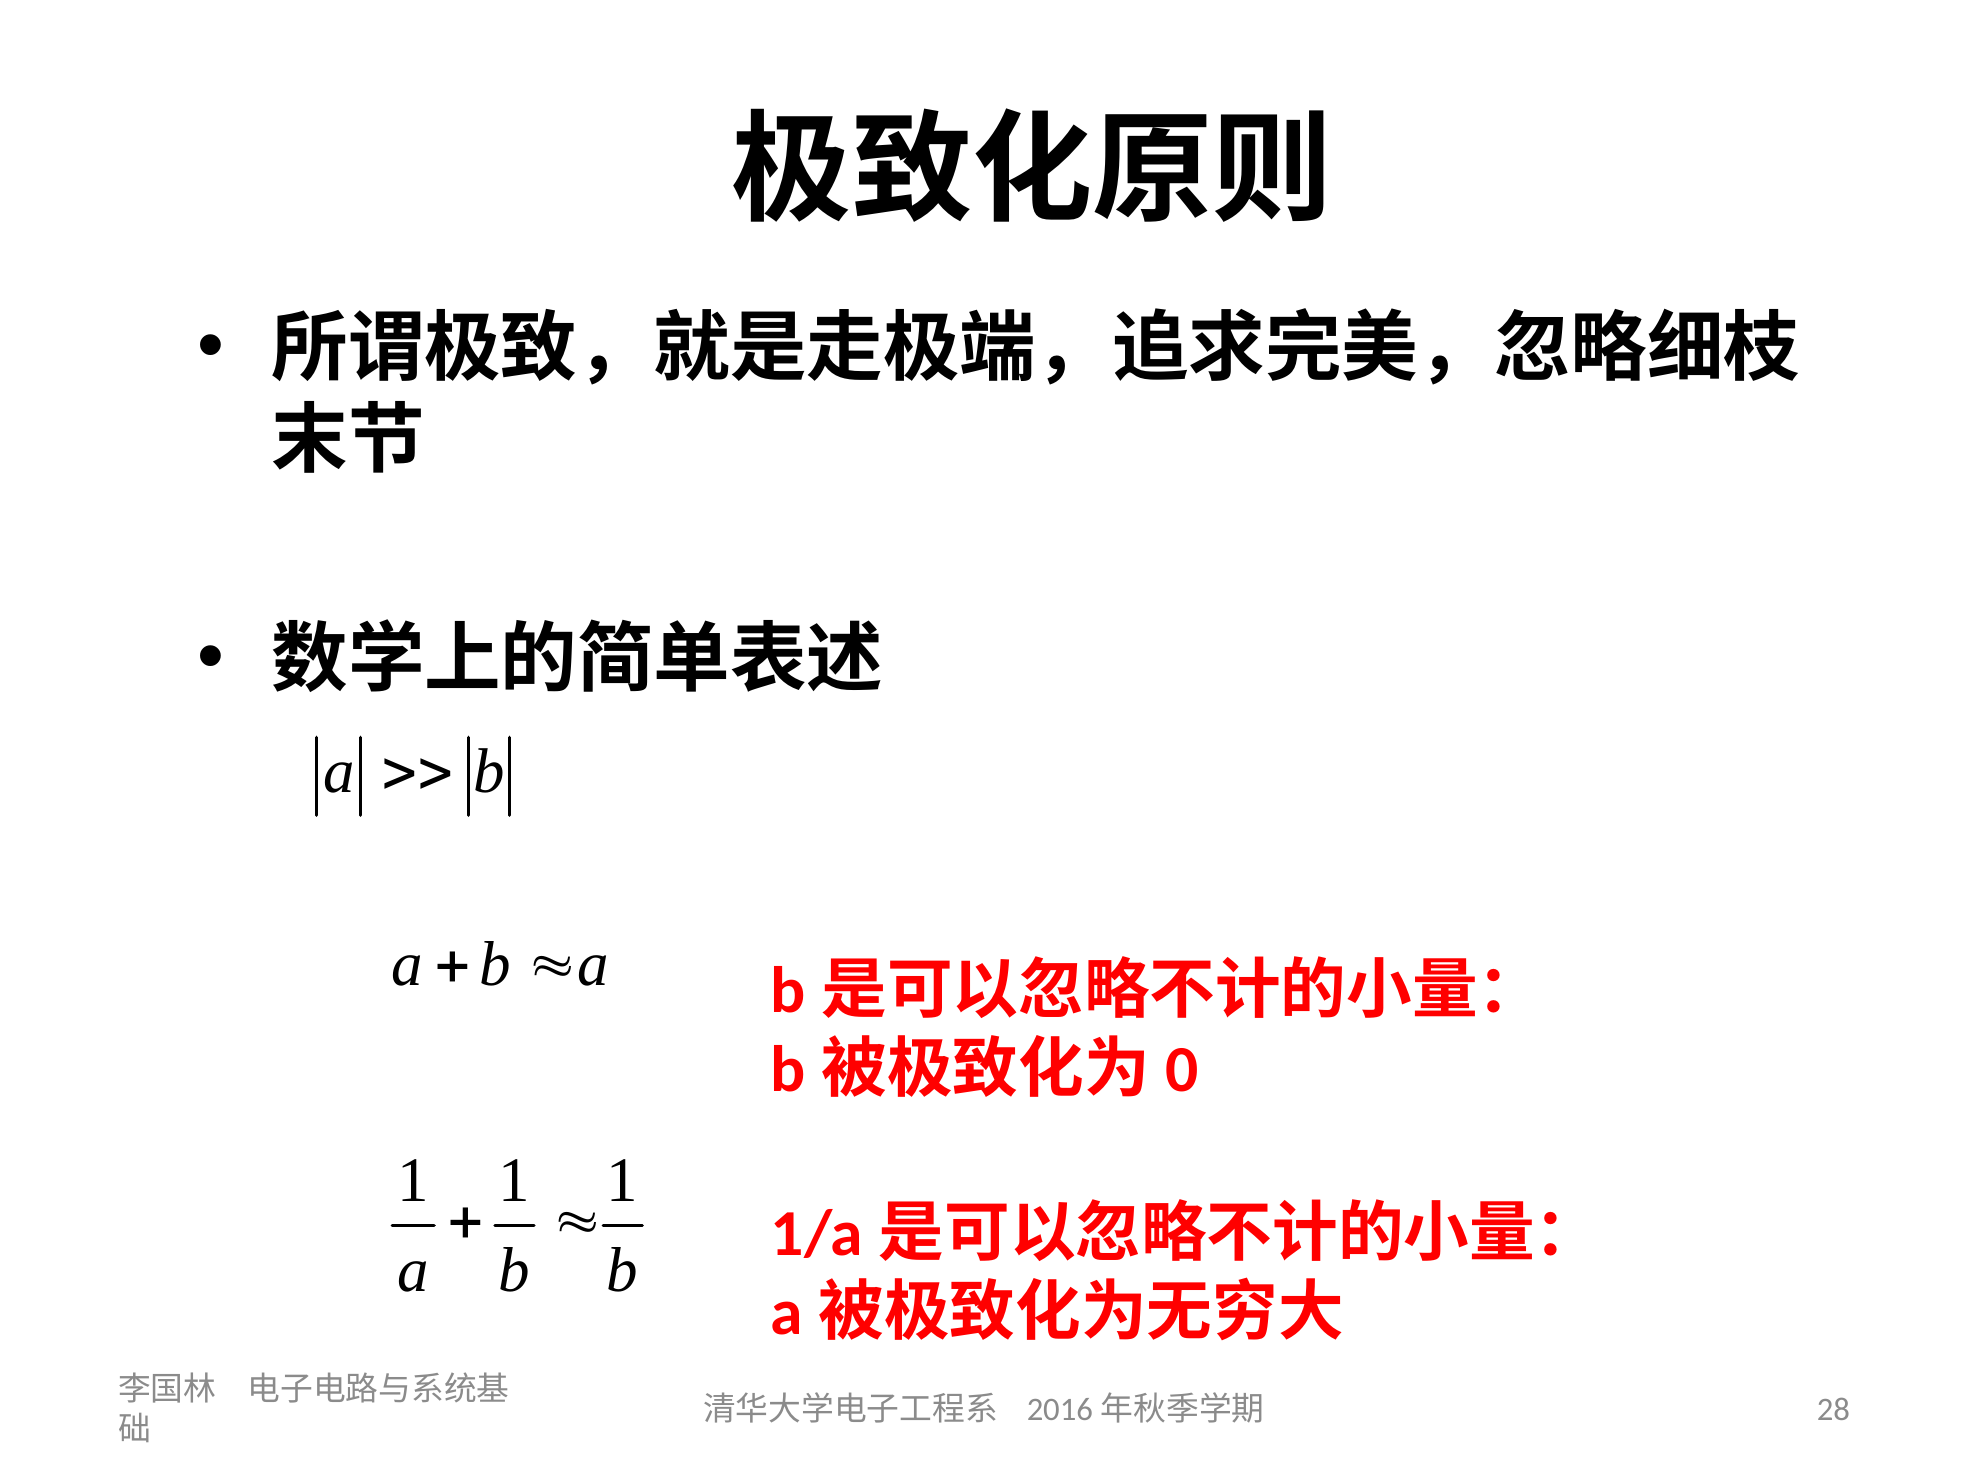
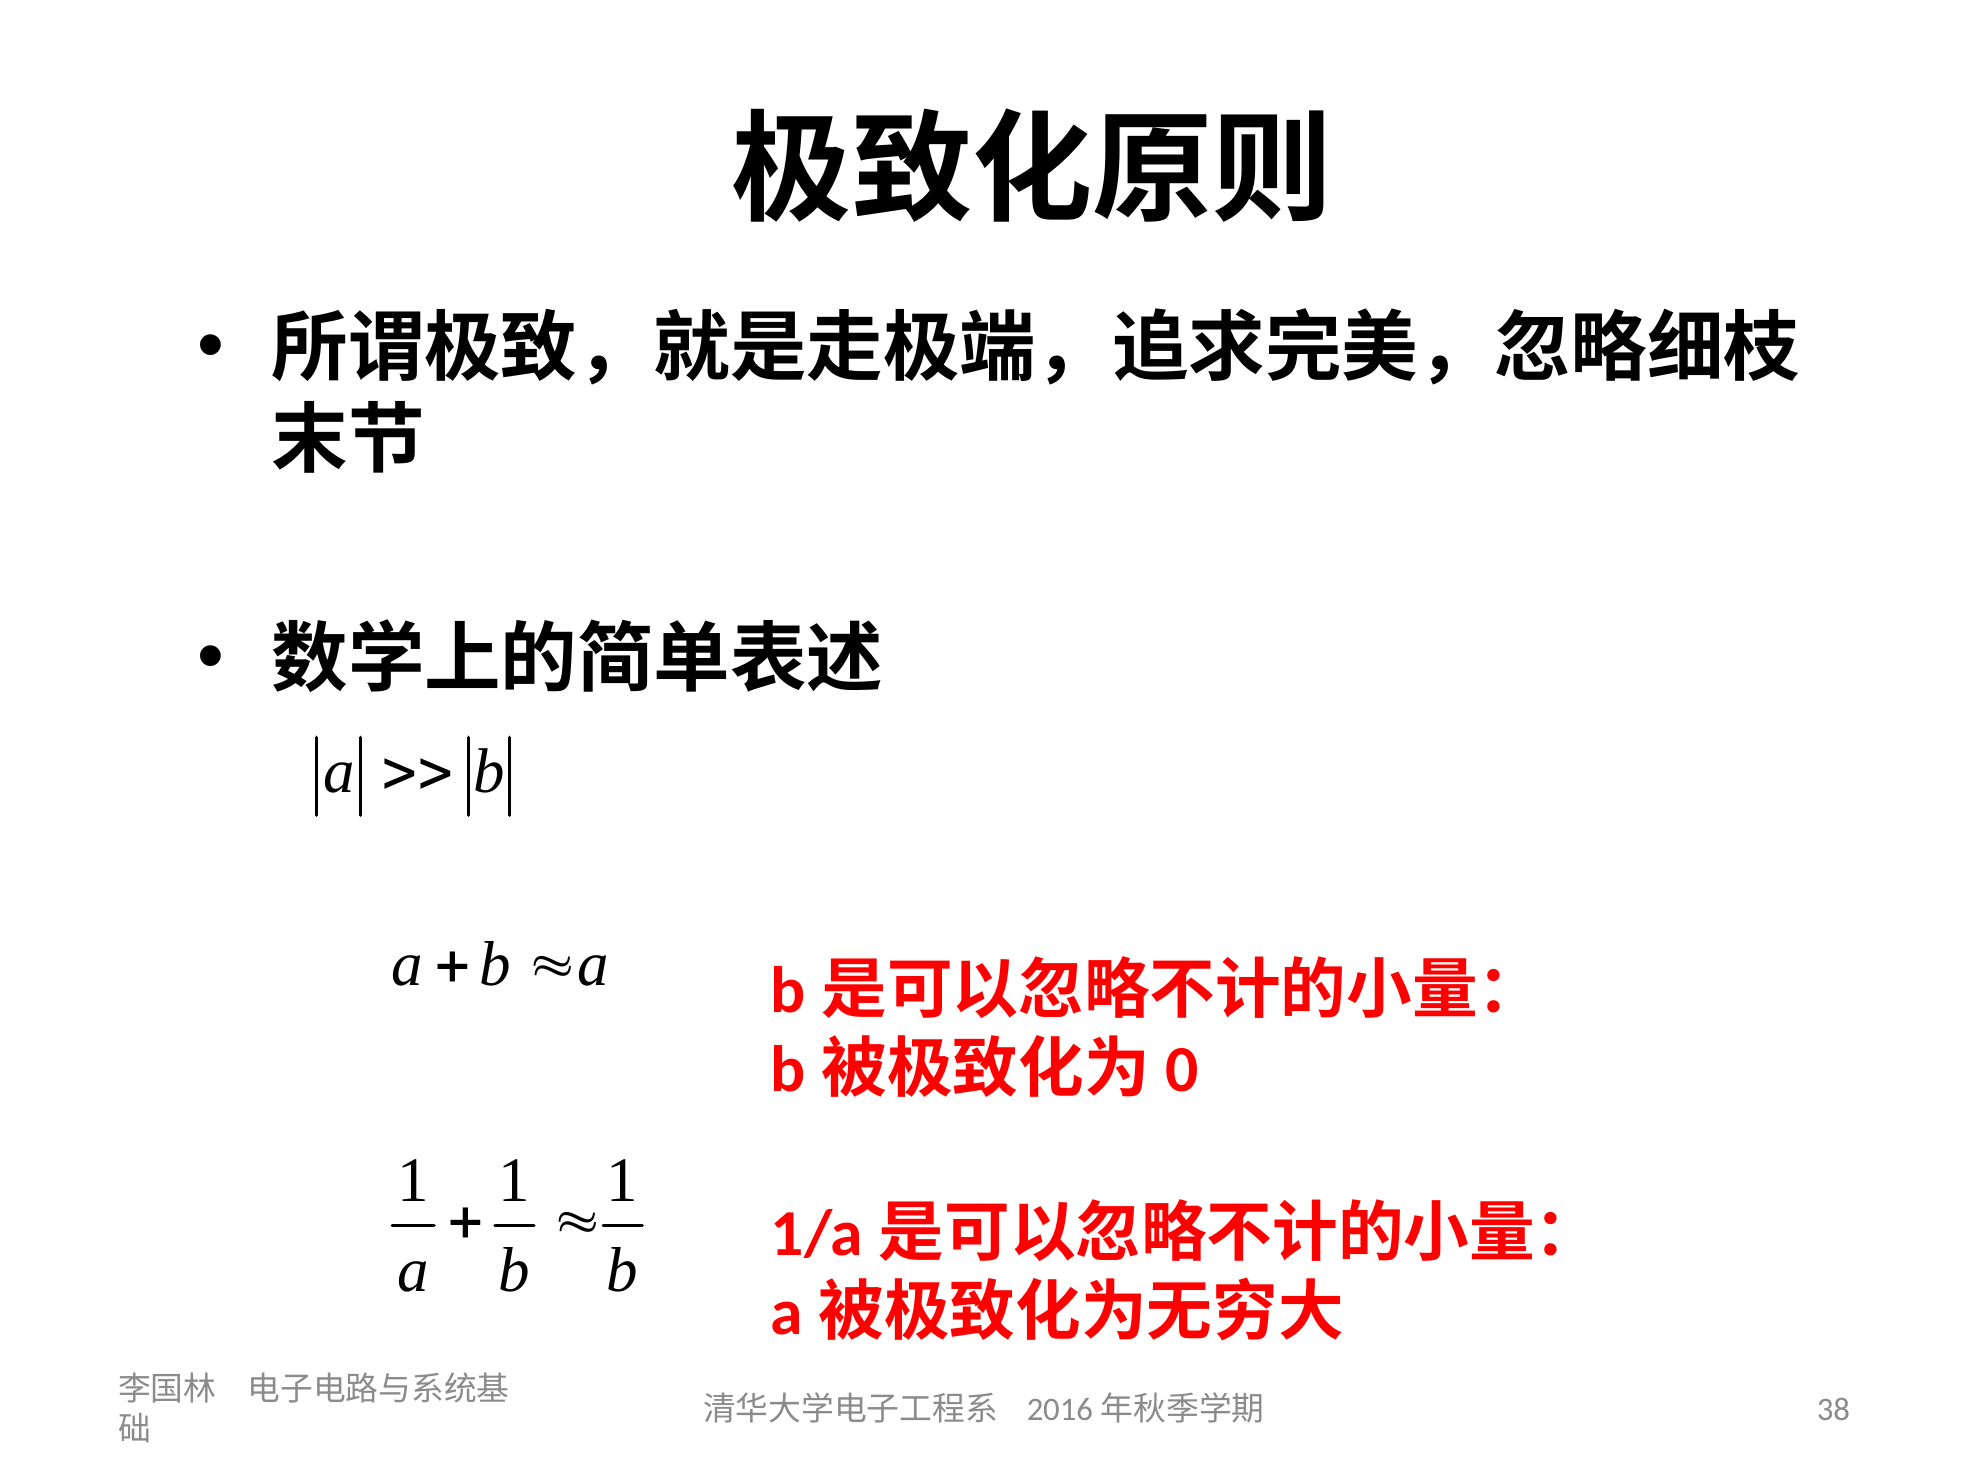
28: 28 -> 38
